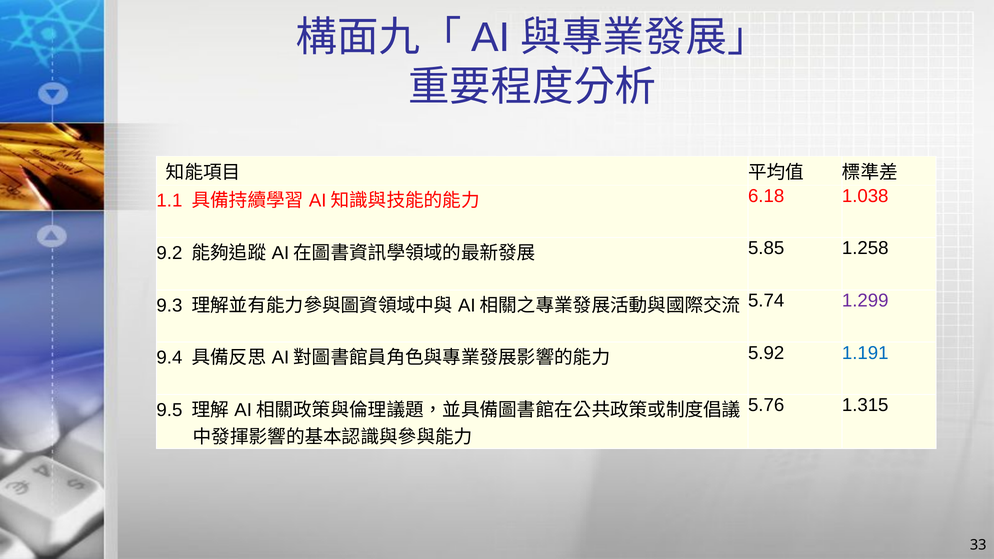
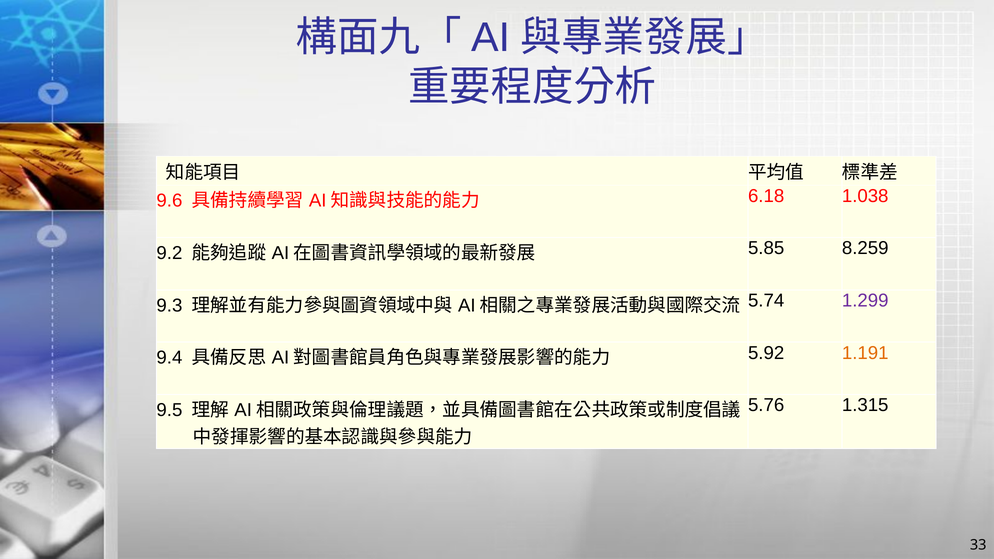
1.1: 1.1 -> 9.6
1.258: 1.258 -> 8.259
1.191 colour: blue -> orange
